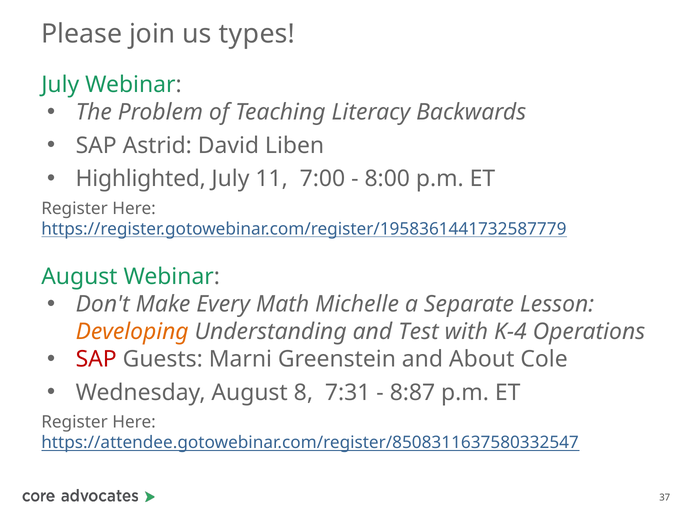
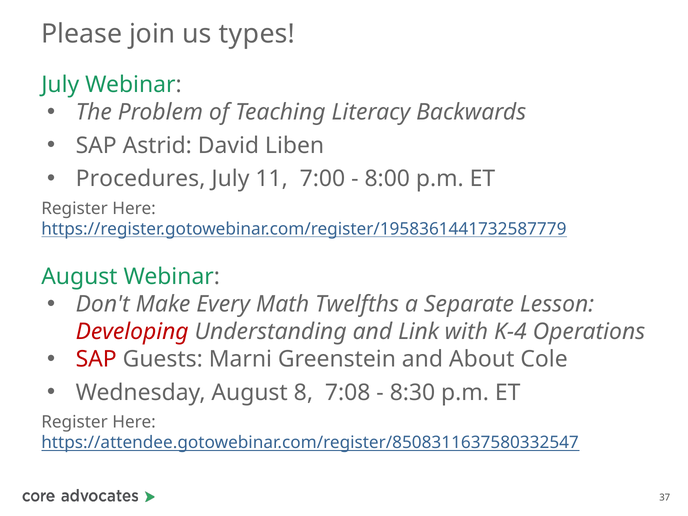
Highlighted: Highlighted -> Procedures
Michelle: Michelle -> Twelfths
Developing colour: orange -> red
Test: Test -> Link
7:31: 7:31 -> 7:08
8:87: 8:87 -> 8:30
